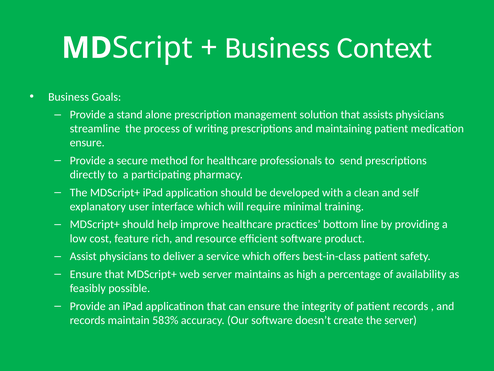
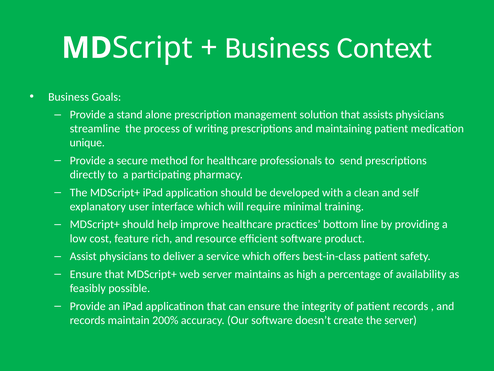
ensure at (87, 143): ensure -> unique
583%: 583% -> 200%
